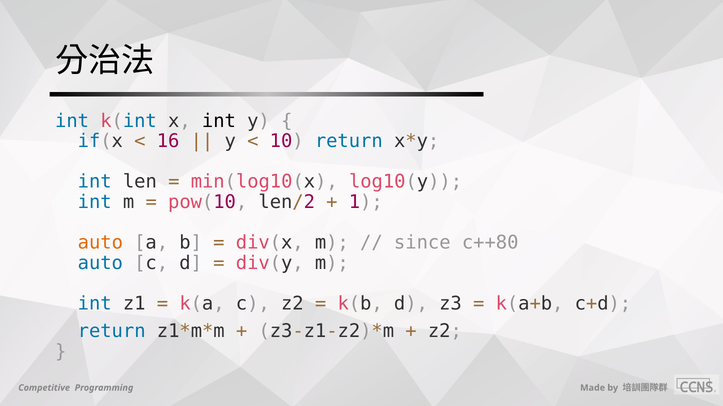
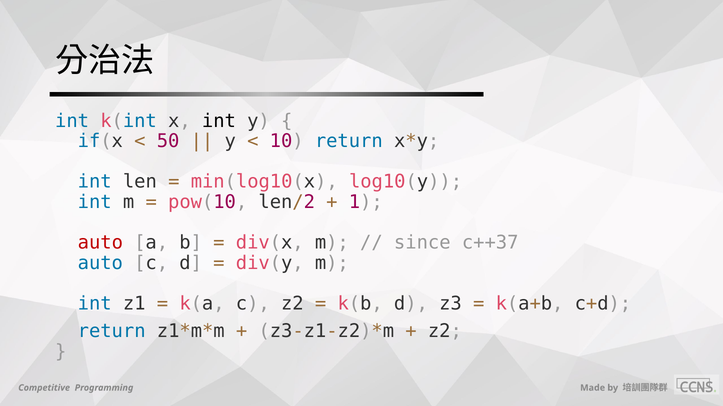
16: 16 -> 50
auto at (100, 243) colour: orange -> red
c++80: c++80 -> c++37
